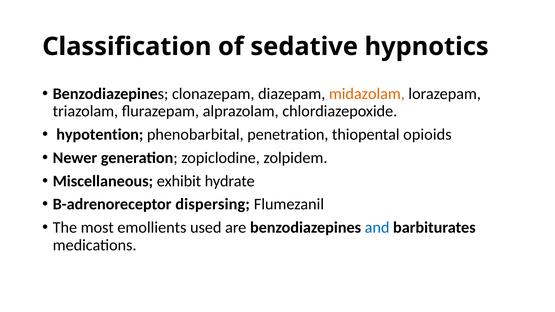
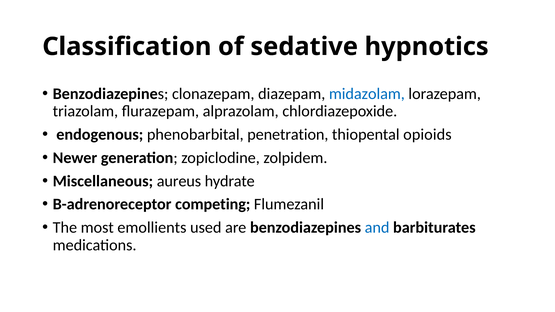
midazolam colour: orange -> blue
hypotention: hypotention -> endogenous
exhibit: exhibit -> aureus
dispersing: dispersing -> competing
